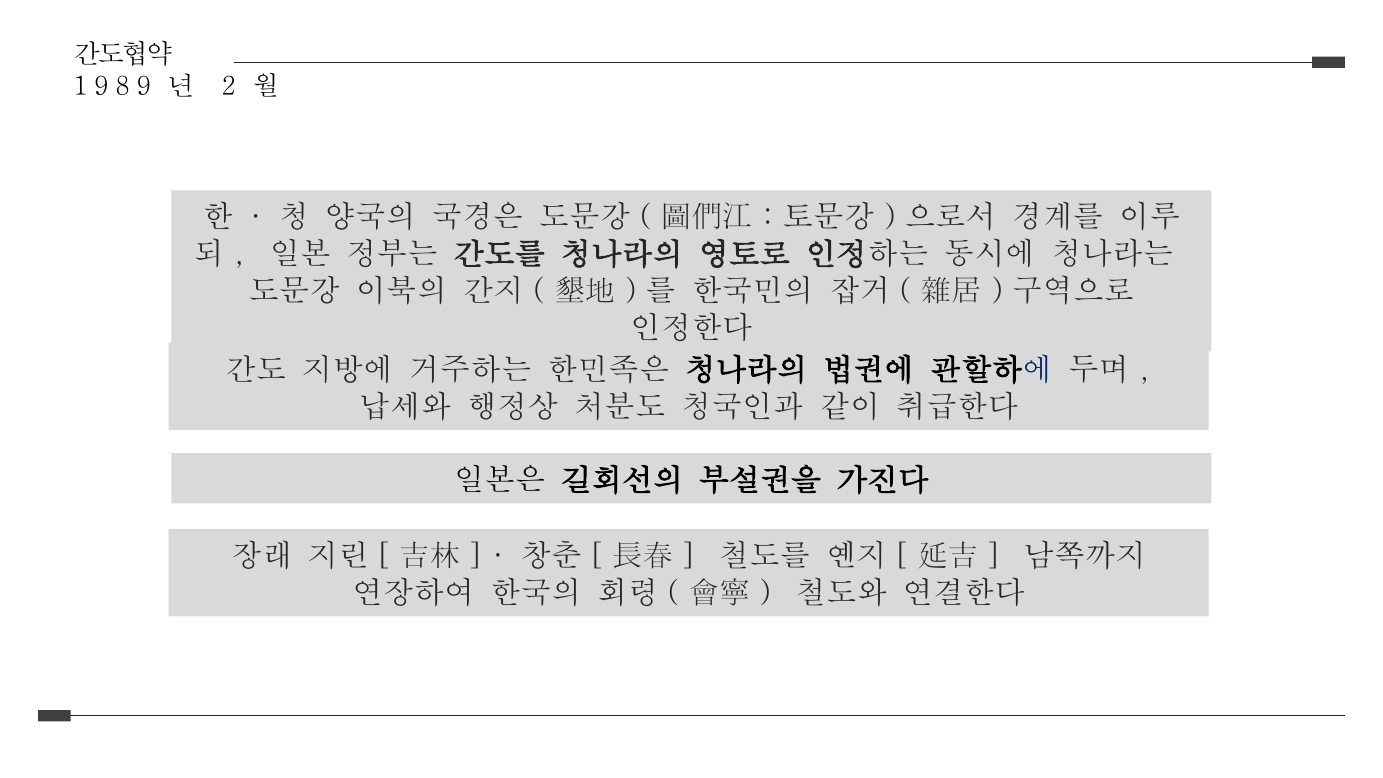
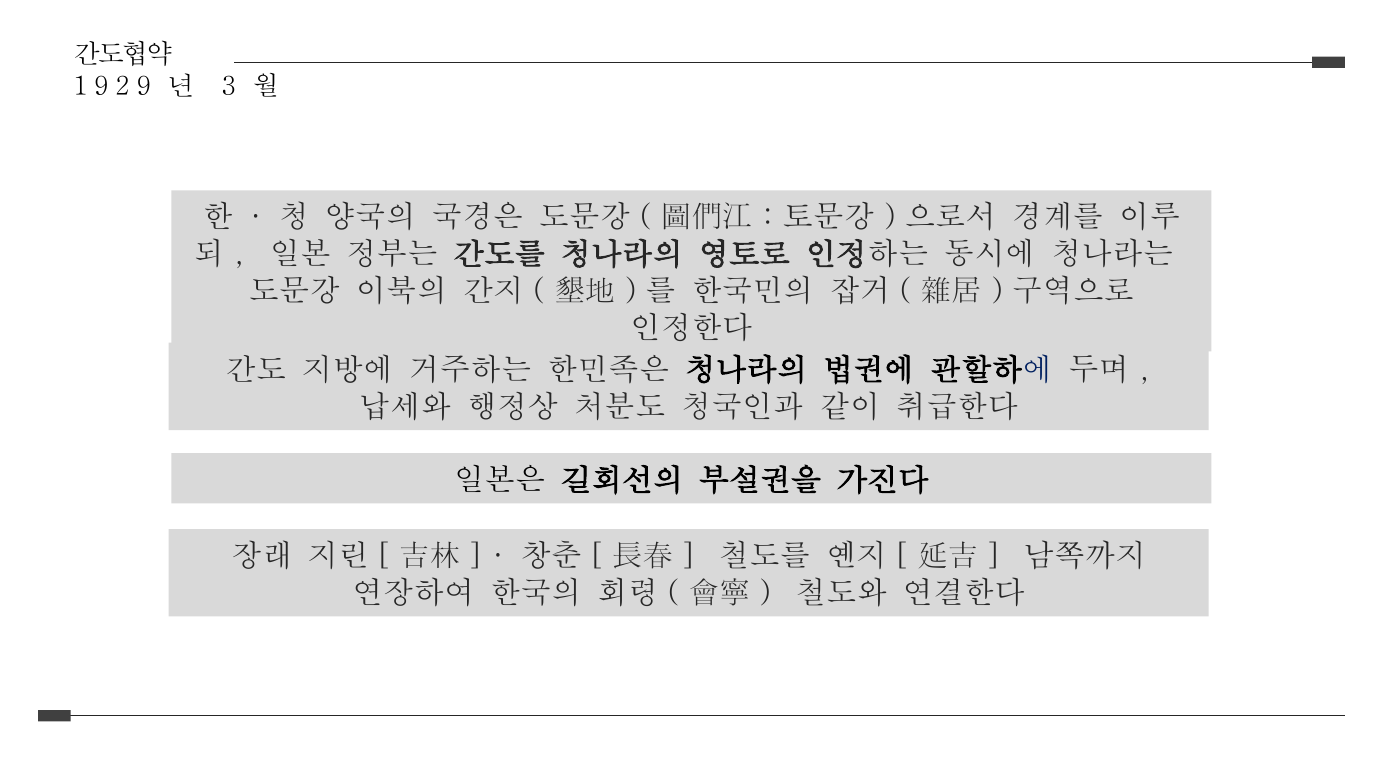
8: 8 -> 2
2: 2 -> 3
